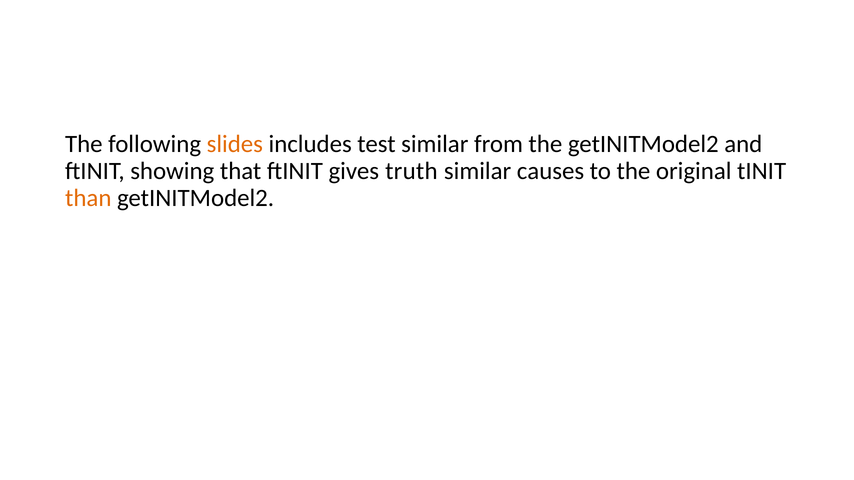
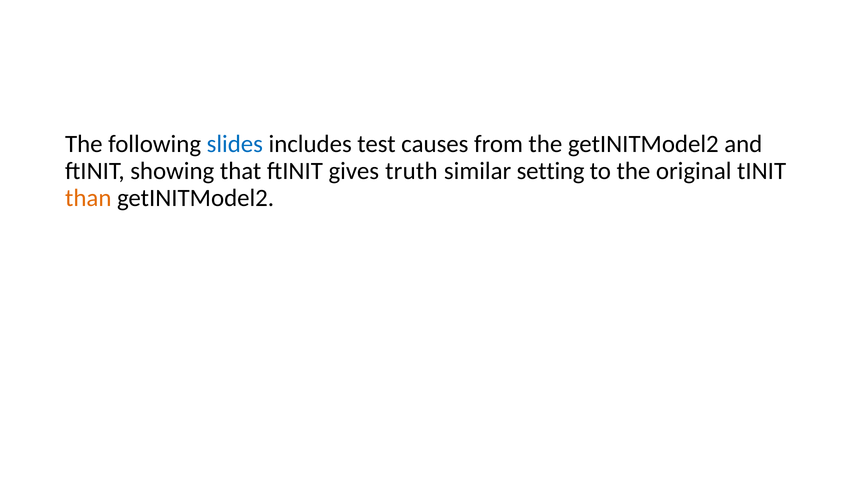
slides colour: orange -> blue
test similar: similar -> causes
causes: causes -> setting
